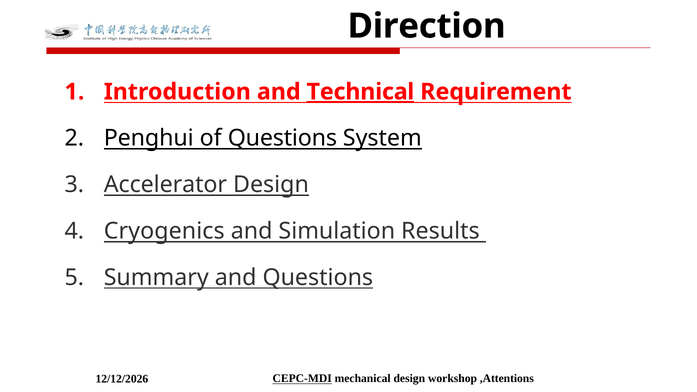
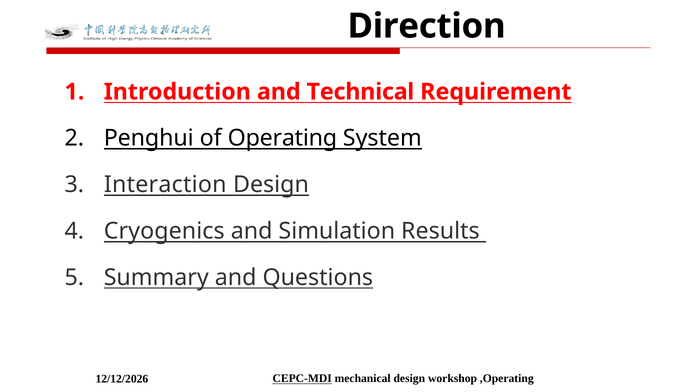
Technical underline: present -> none
of Questions: Questions -> Operating
Accelerator: Accelerator -> Interaction
,Attentions: ,Attentions -> ,Operating
